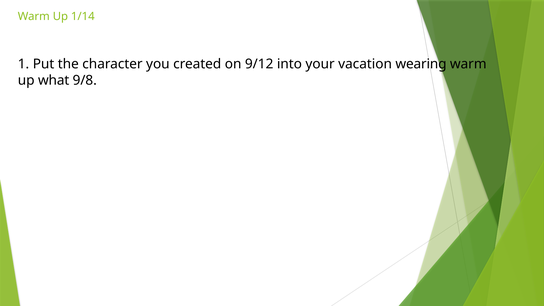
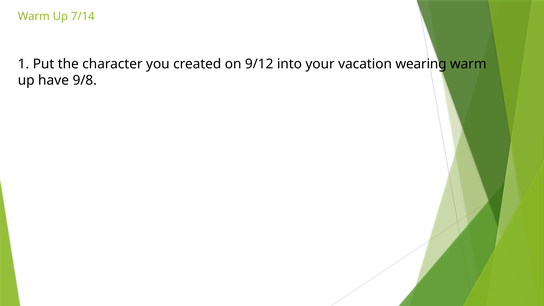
1/14: 1/14 -> 7/14
what: what -> have
